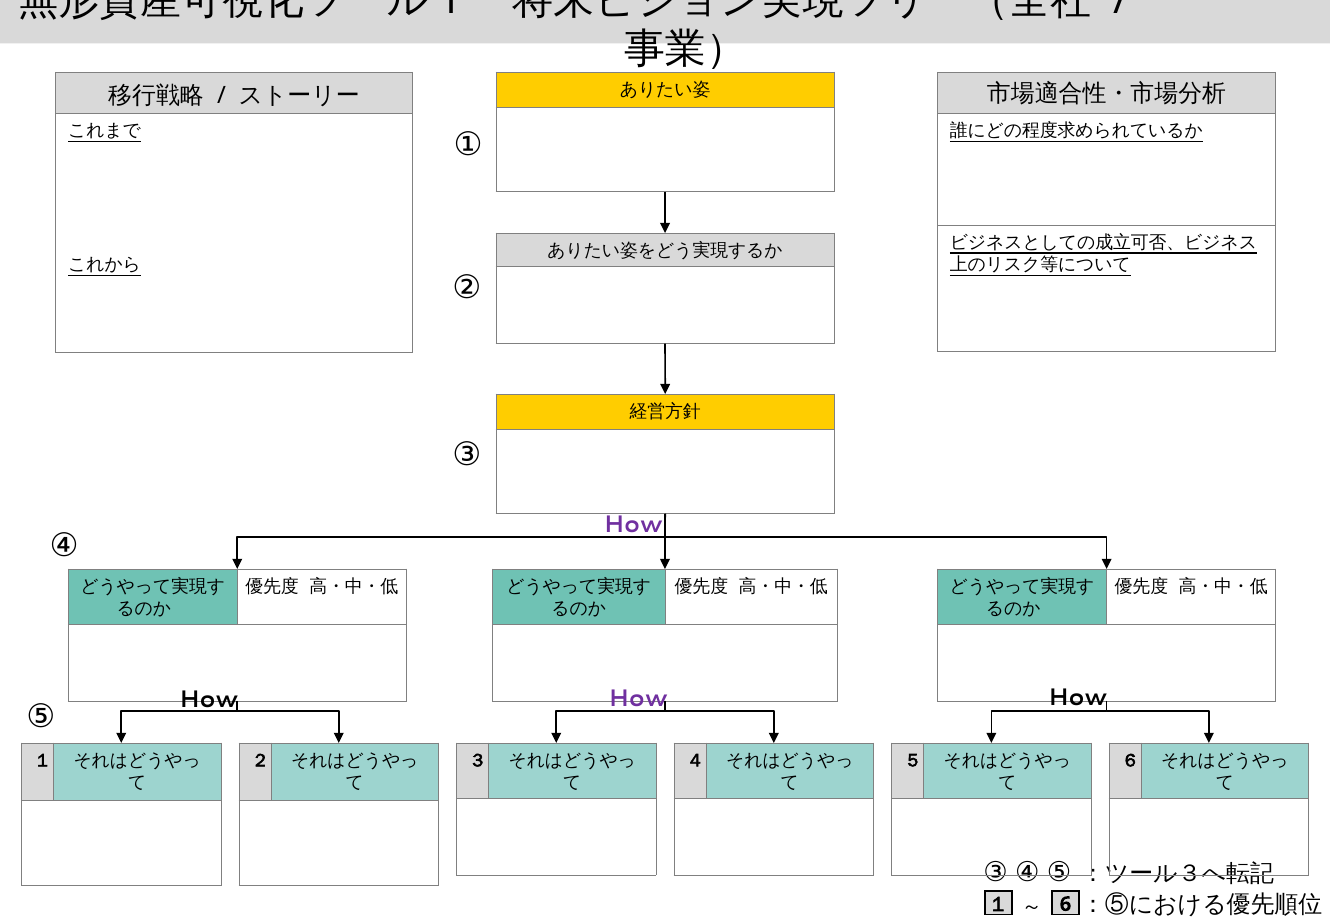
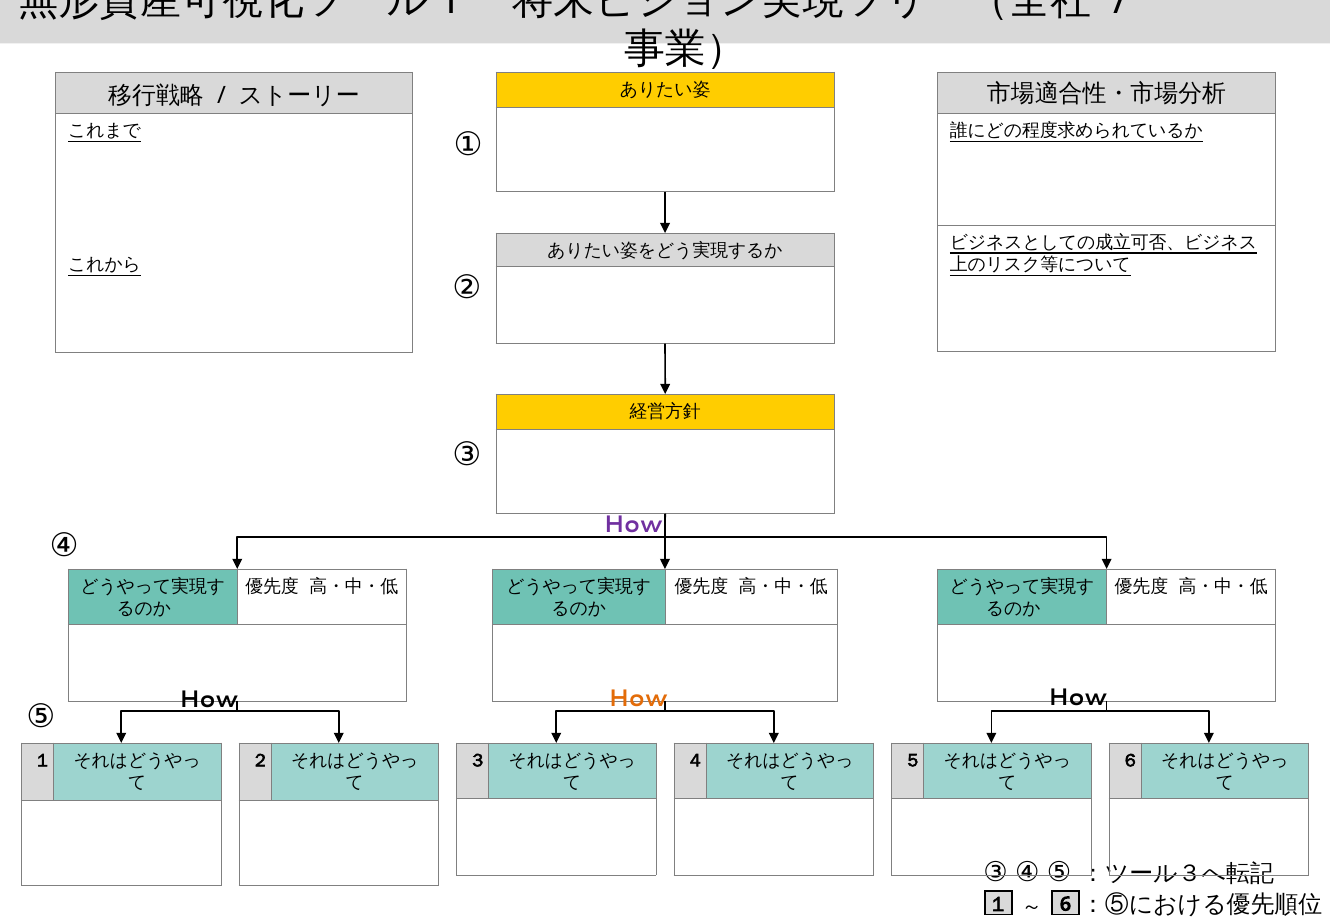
How at (638, 698) colour: purple -> orange
